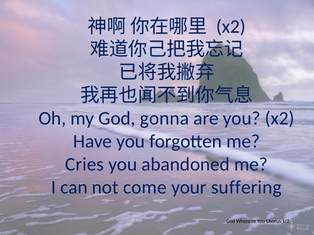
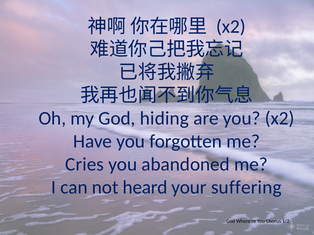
gonna: gonna -> hiding
come: come -> heard
